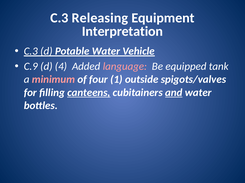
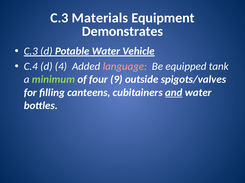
Releasing: Releasing -> Materials
Interpretation: Interpretation -> Demonstrates
C.9: C.9 -> C.4
minimum colour: pink -> light green
1: 1 -> 9
canteens underline: present -> none
